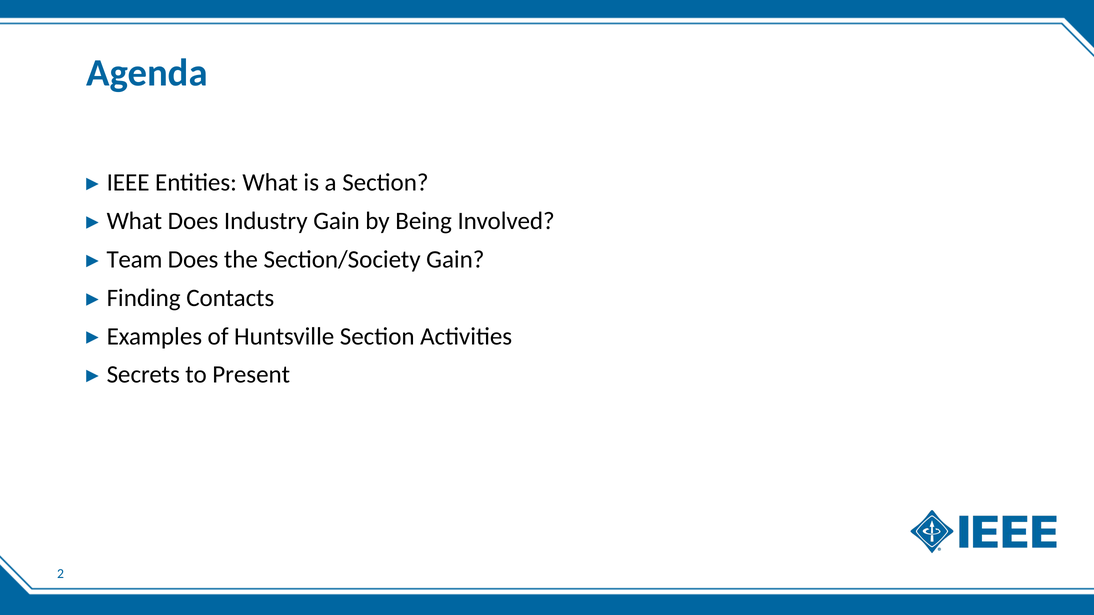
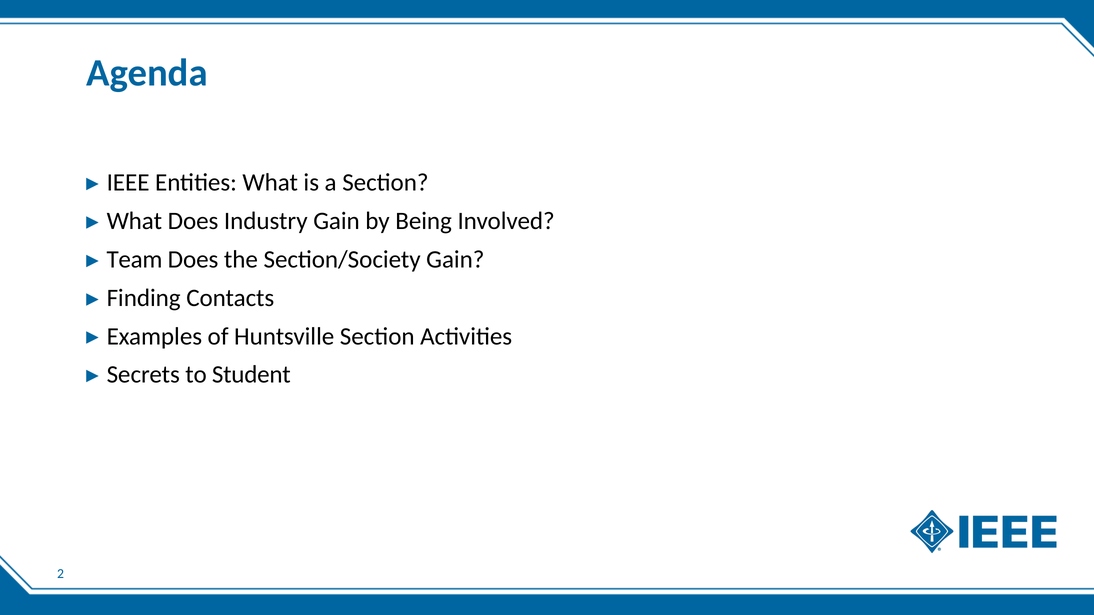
Present: Present -> Student
